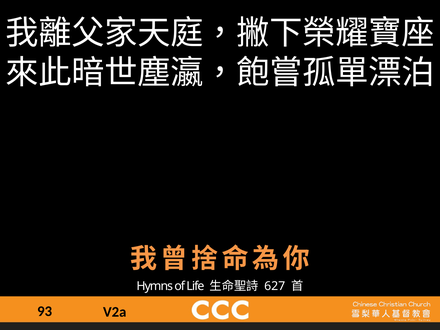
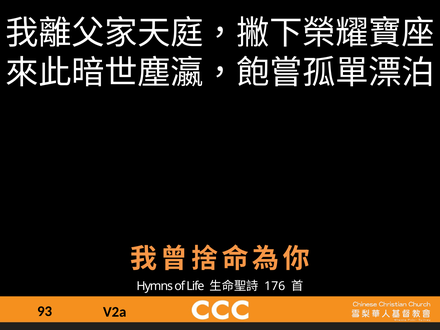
627: 627 -> 176
